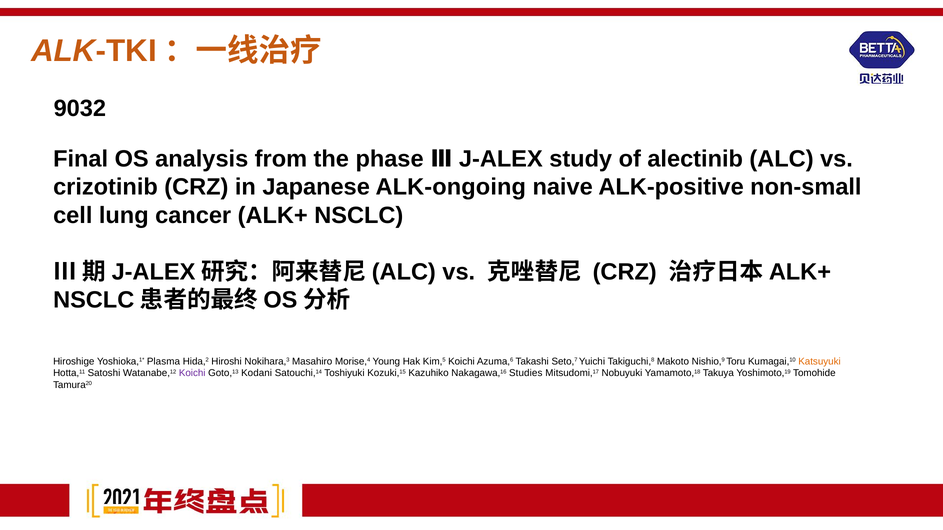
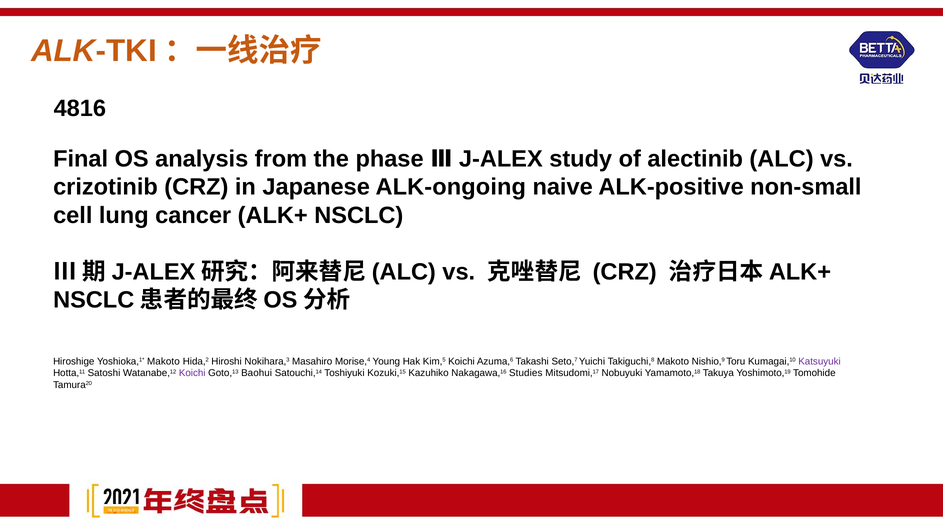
9032: 9032 -> 4816
Plasma at (163, 362): Plasma -> Makoto
Katsuyuki colour: orange -> purple
Kodani: Kodani -> Baohui
